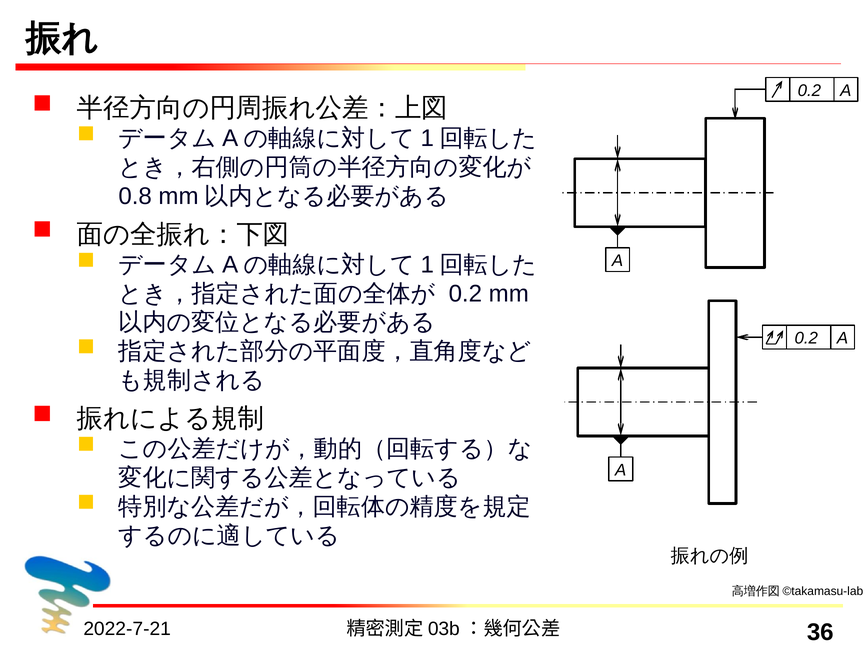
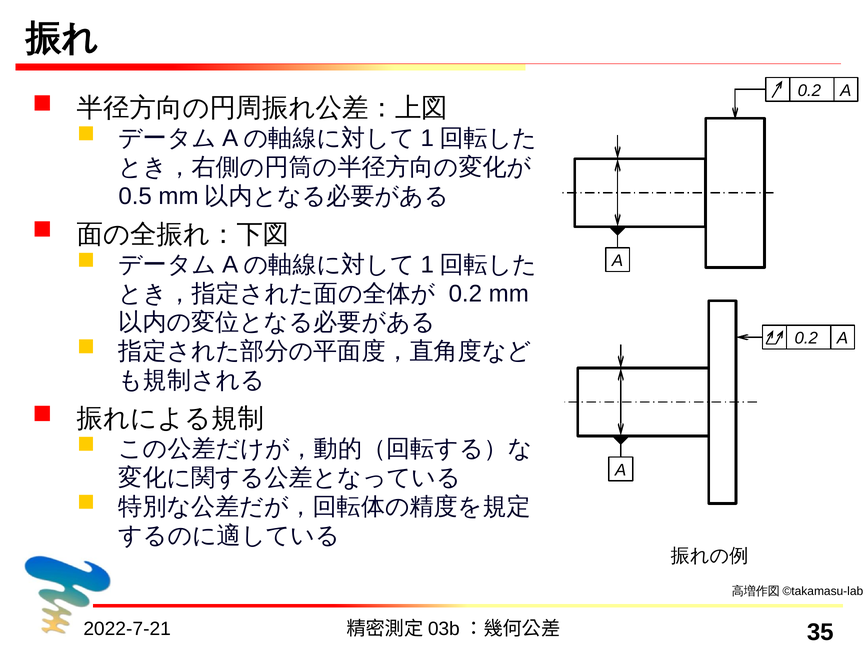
0.8: 0.8 -> 0.5
36: 36 -> 35
